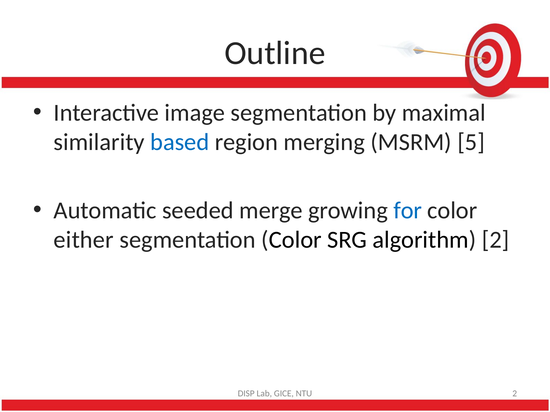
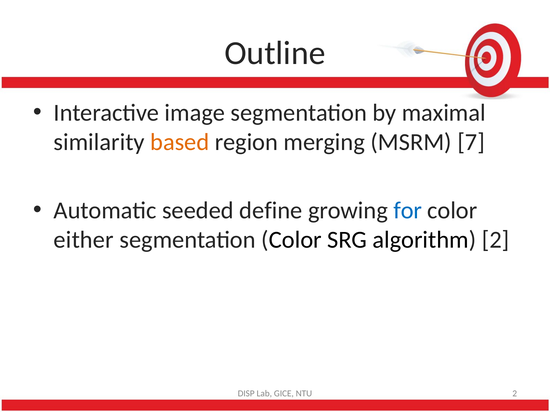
based colour: blue -> orange
5: 5 -> 7
merge: merge -> define
